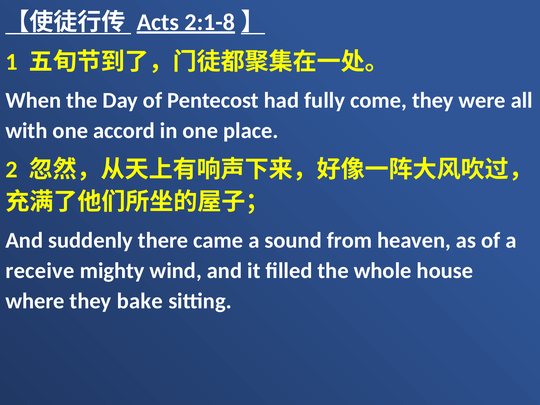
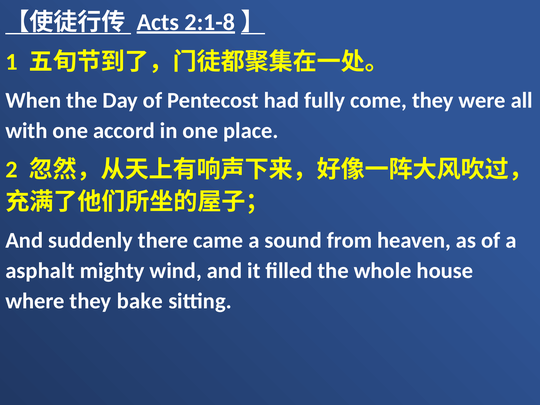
receive: receive -> asphalt
